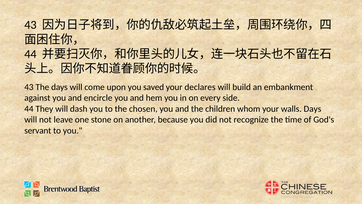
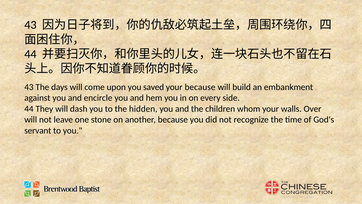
your declares: declares -> because
chosen: chosen -> hidden
walls Days: Days -> Over
